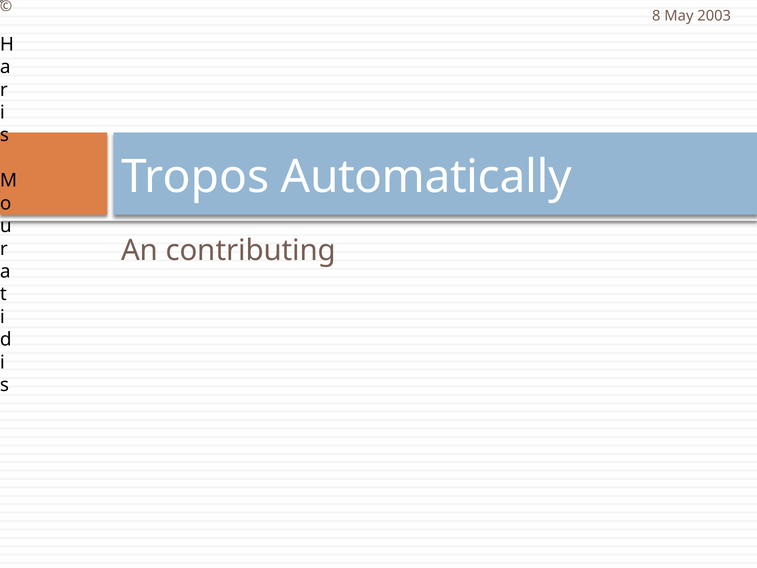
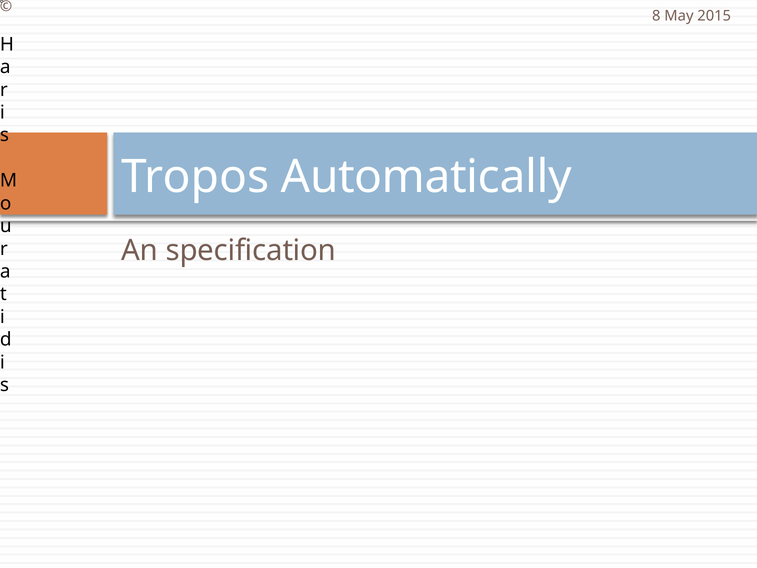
2003: 2003 -> 2015
contributing: contributing -> specification
